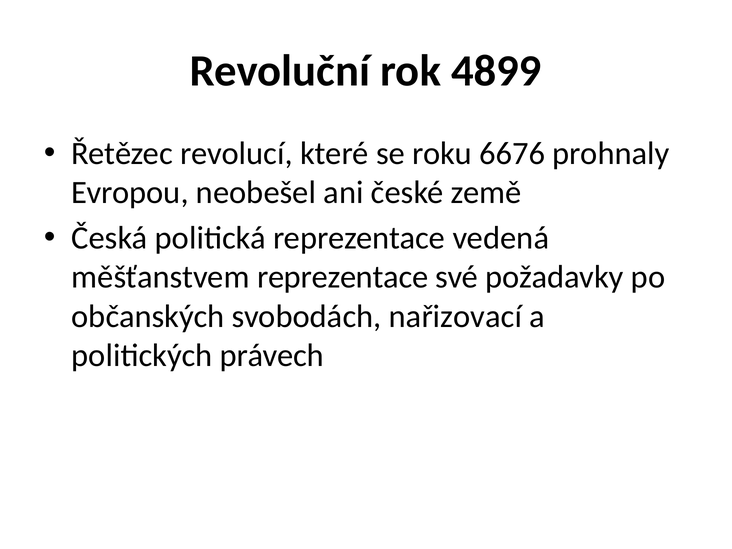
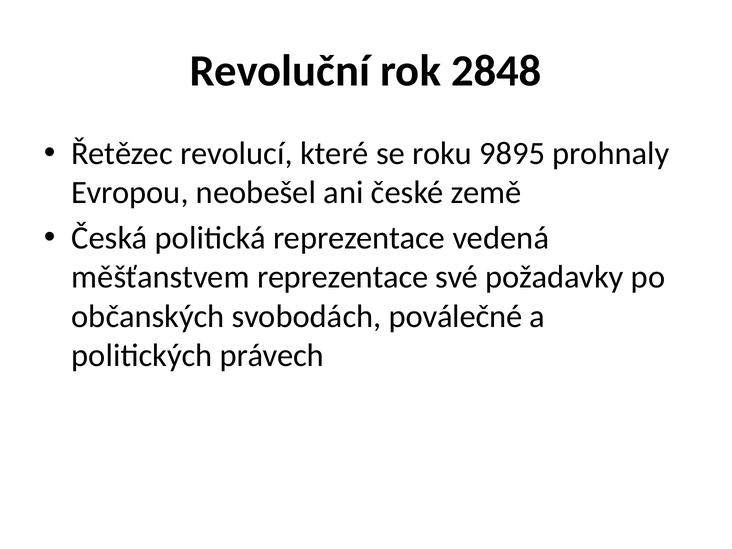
4899: 4899 -> 2848
6676: 6676 -> 9895
nařizovací: nařizovací -> poválečné
